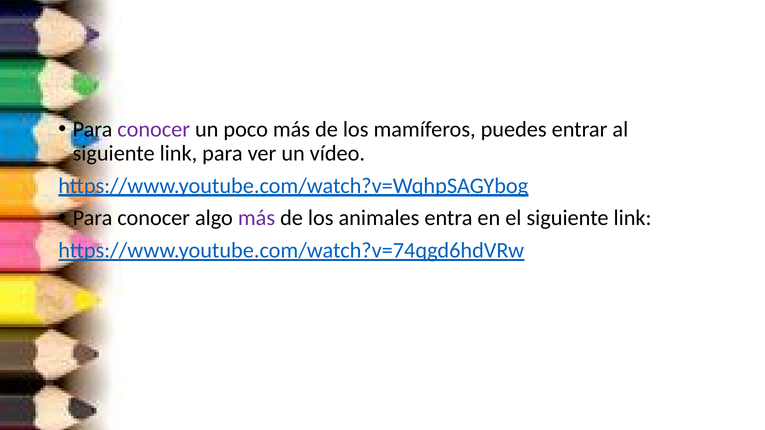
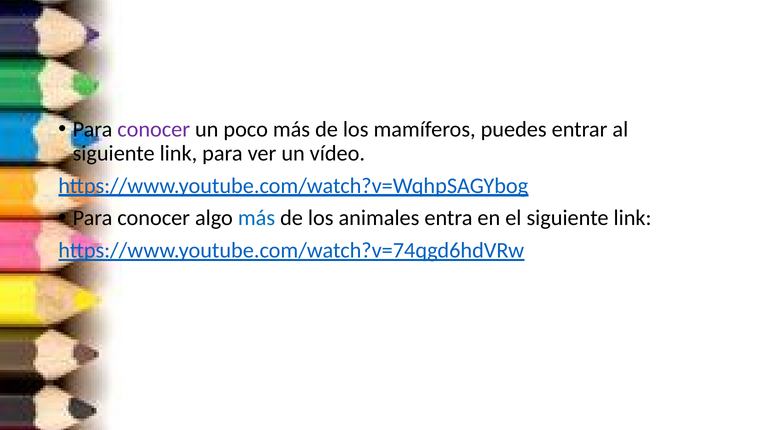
más at (257, 218) colour: purple -> blue
